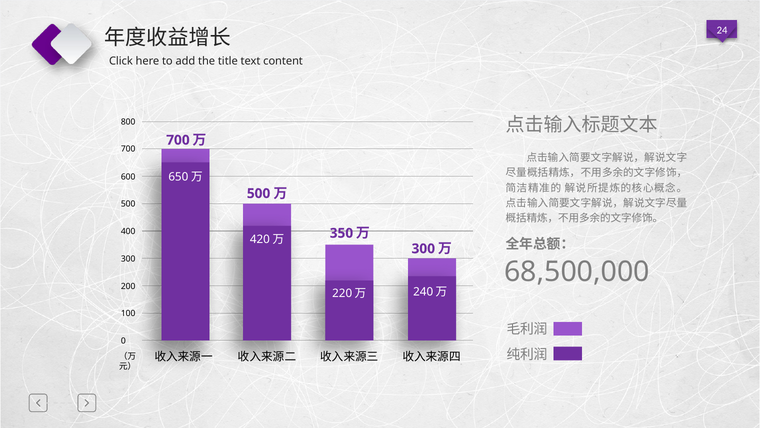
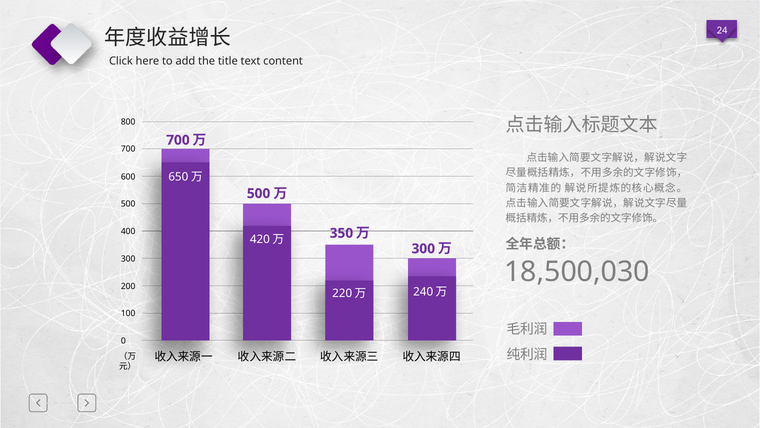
68,500,000: 68,500,000 -> 18,500,030
